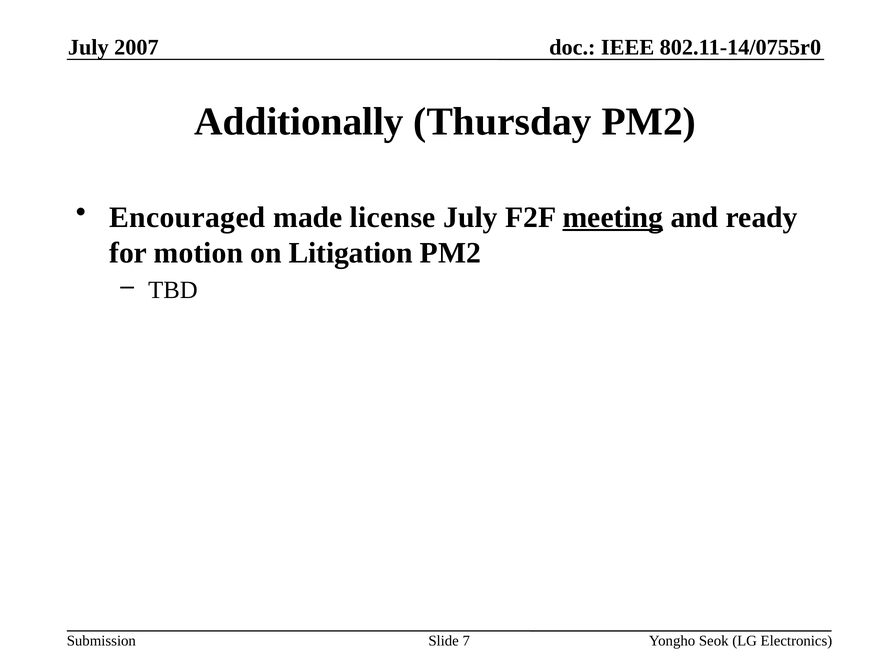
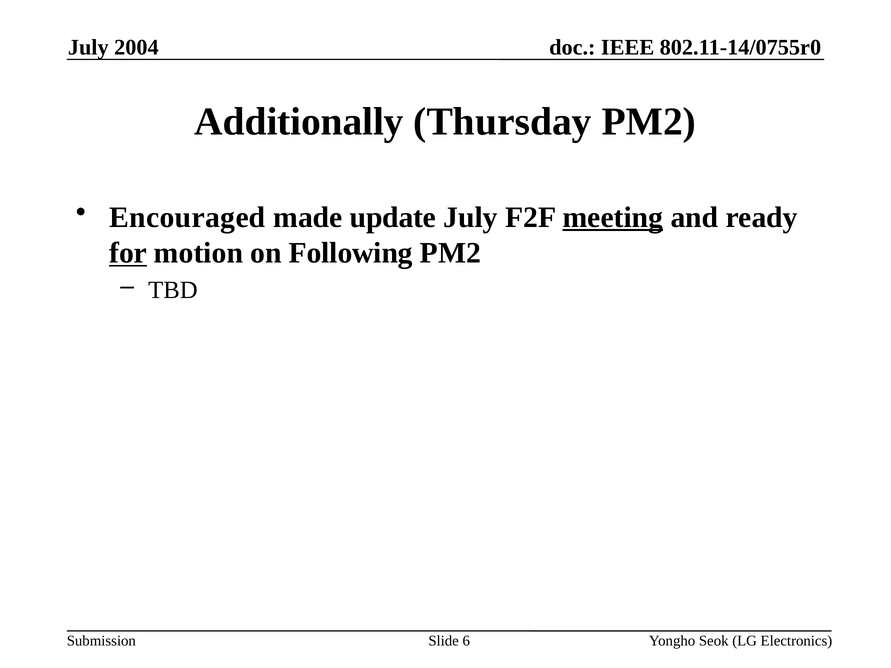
2007: 2007 -> 2004
license: license -> update
for underline: none -> present
Litigation: Litigation -> Following
7: 7 -> 6
